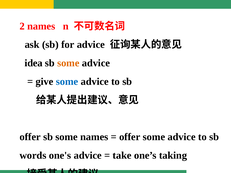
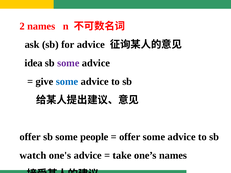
some at (68, 63) colour: orange -> purple
some names: names -> people
words: words -> watch
one’s taking: taking -> names
